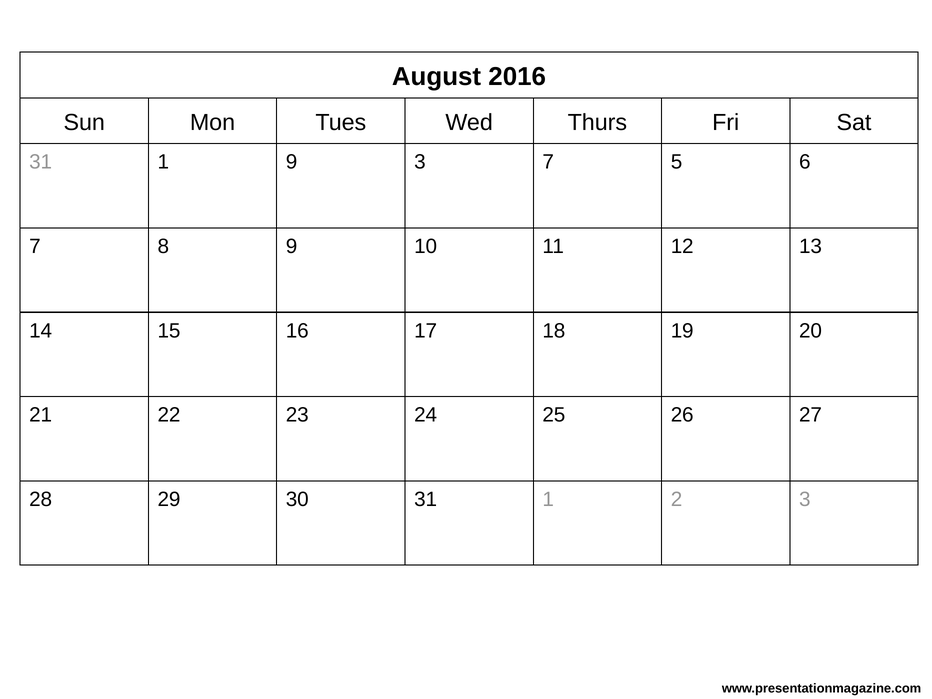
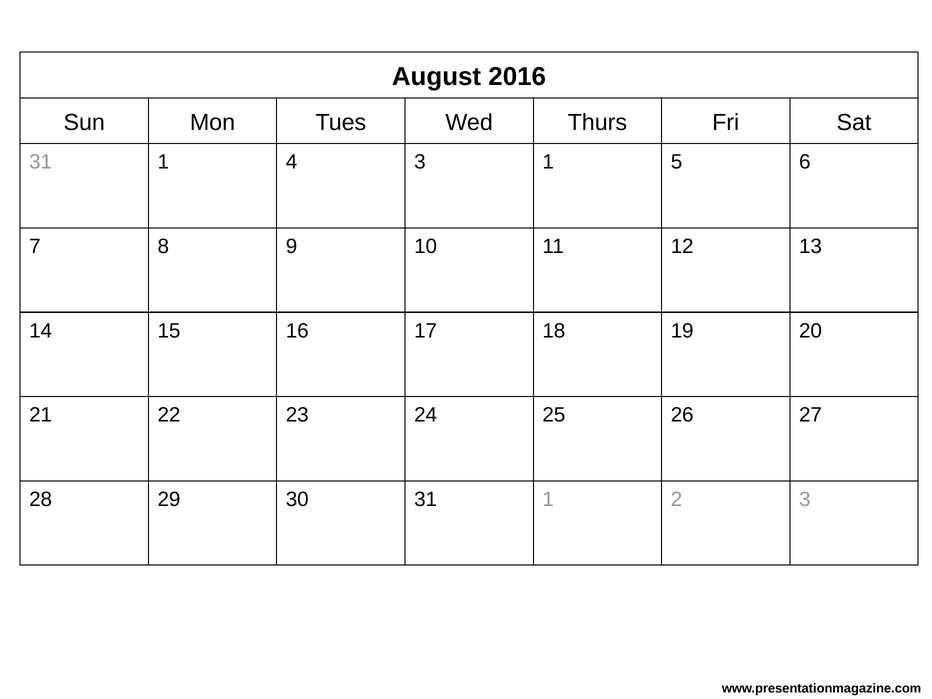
1 9: 9 -> 4
3 7: 7 -> 1
